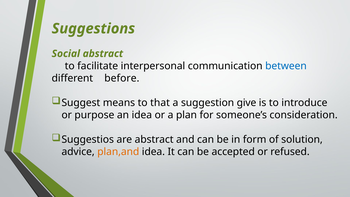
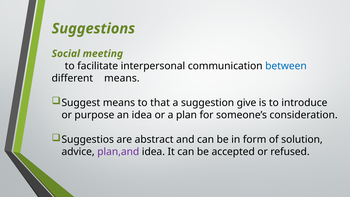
Social abstract: abstract -> meeting
different before: before -> means
plan,and colour: orange -> purple
